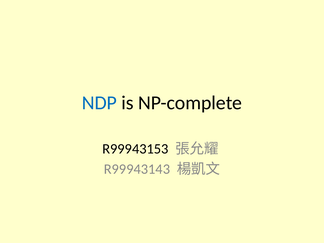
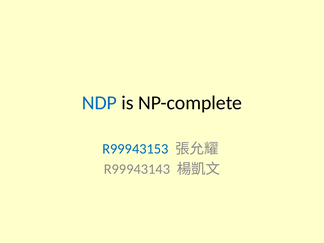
R99943153 colour: black -> blue
